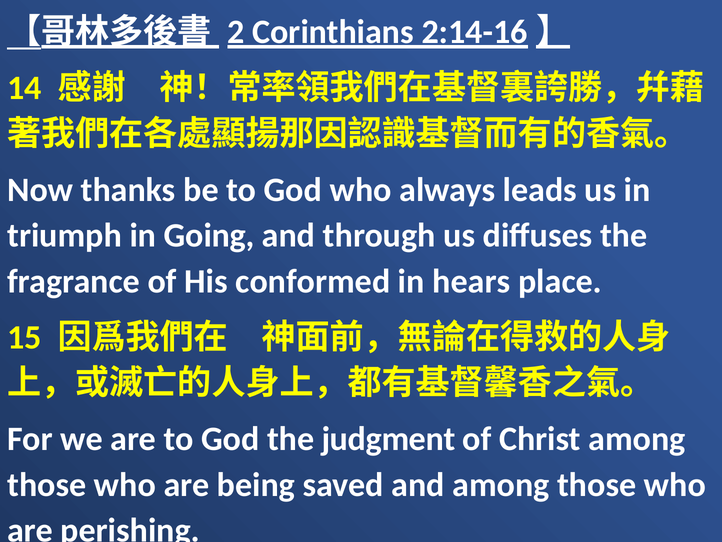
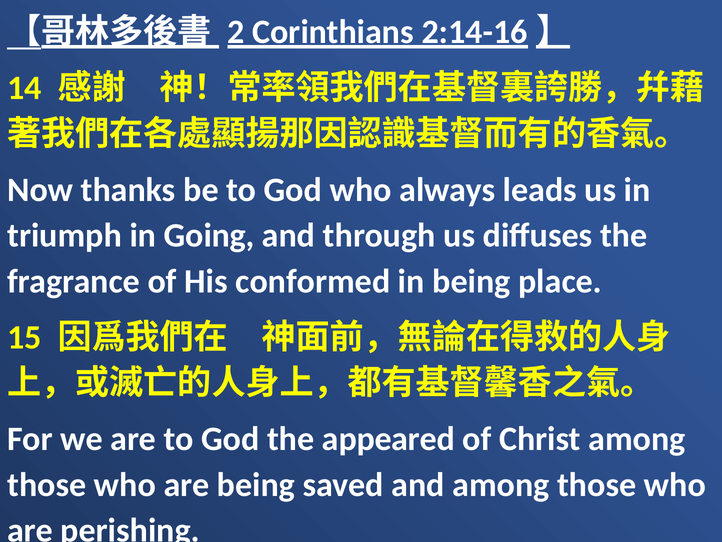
in hears: hears -> being
judgment: judgment -> appeared
